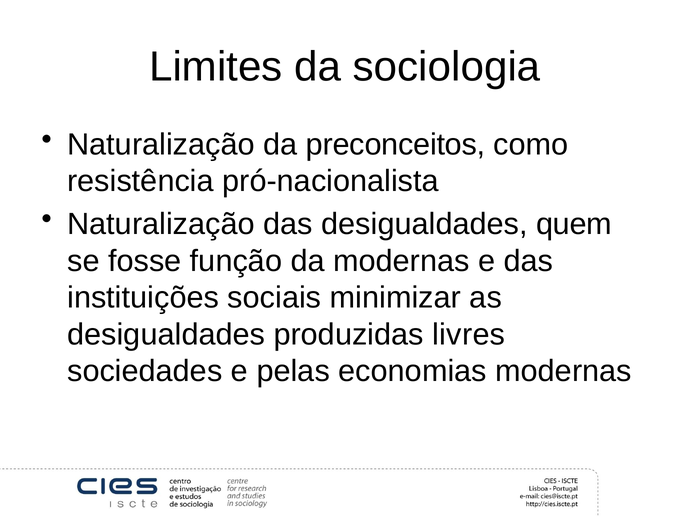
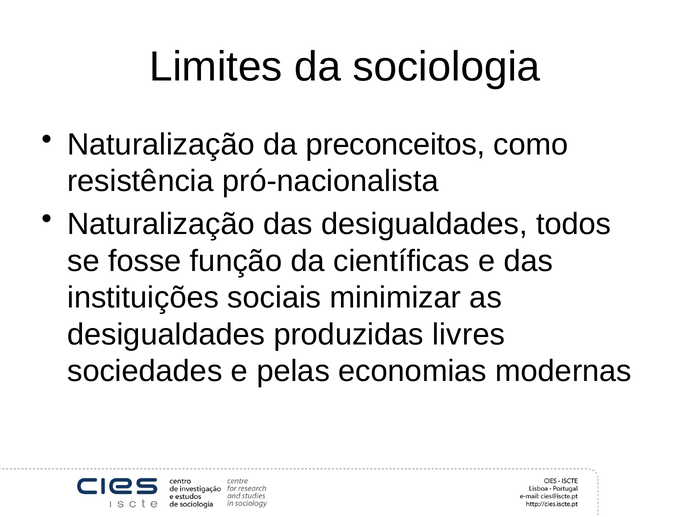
quem: quem -> todos
da modernas: modernas -> científicas
